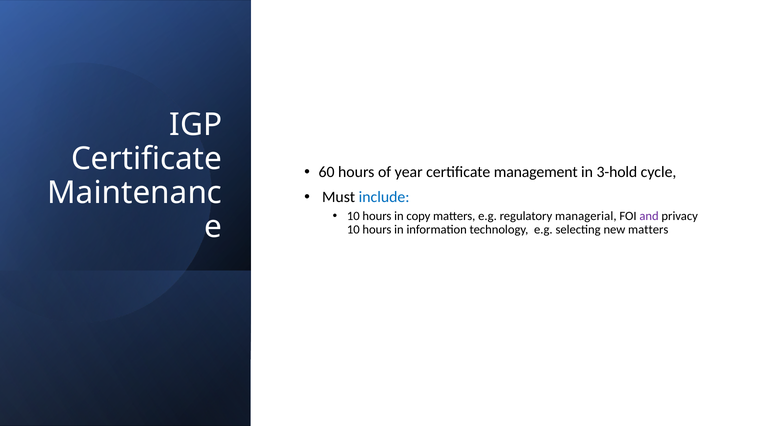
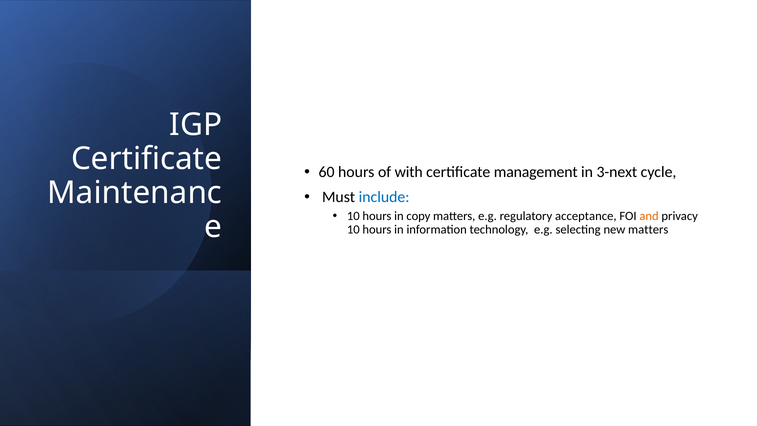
year: year -> with
3-hold: 3-hold -> 3-next
managerial: managerial -> acceptance
and colour: purple -> orange
